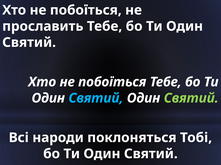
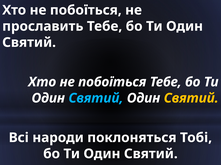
Святий at (191, 99) colour: light green -> yellow
